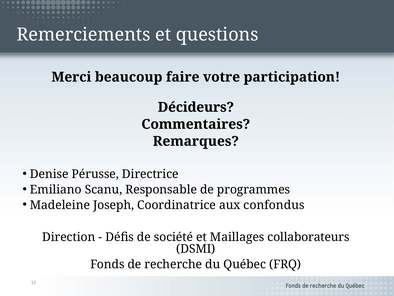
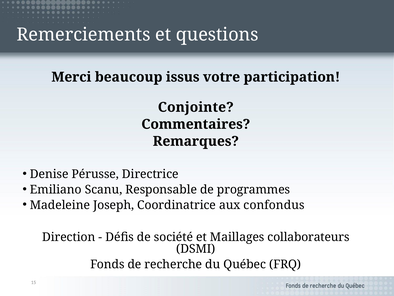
faire: faire -> issus
Décideurs: Décideurs -> Conjointe
